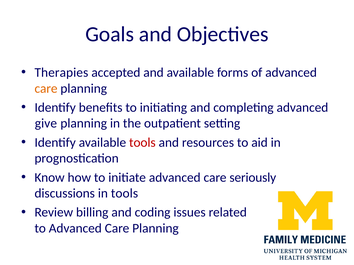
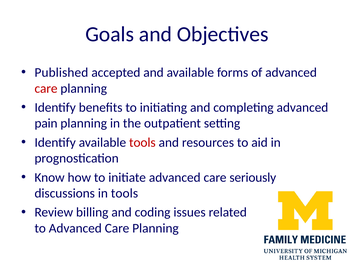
Therapies: Therapies -> Published
care at (46, 89) colour: orange -> red
give: give -> pain
